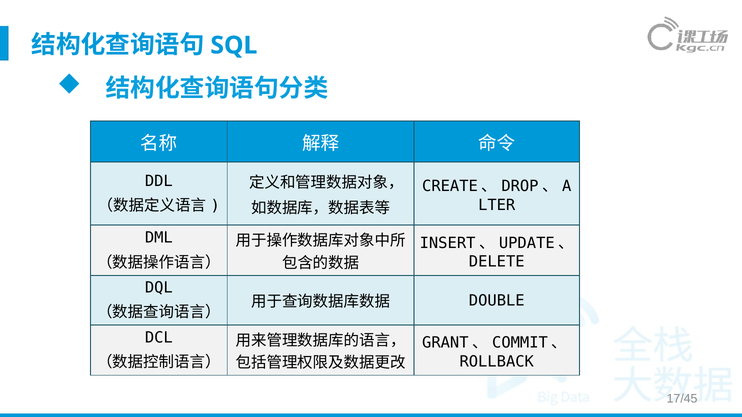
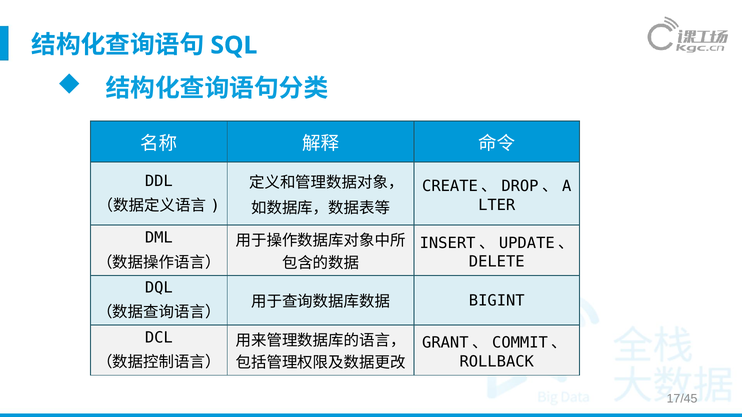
DOUBLE: DOUBLE -> BIGINT
